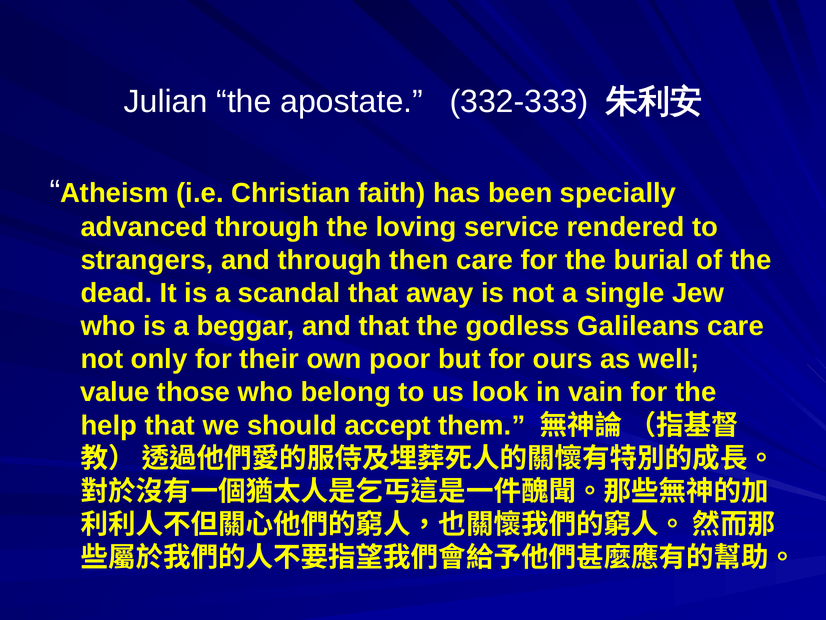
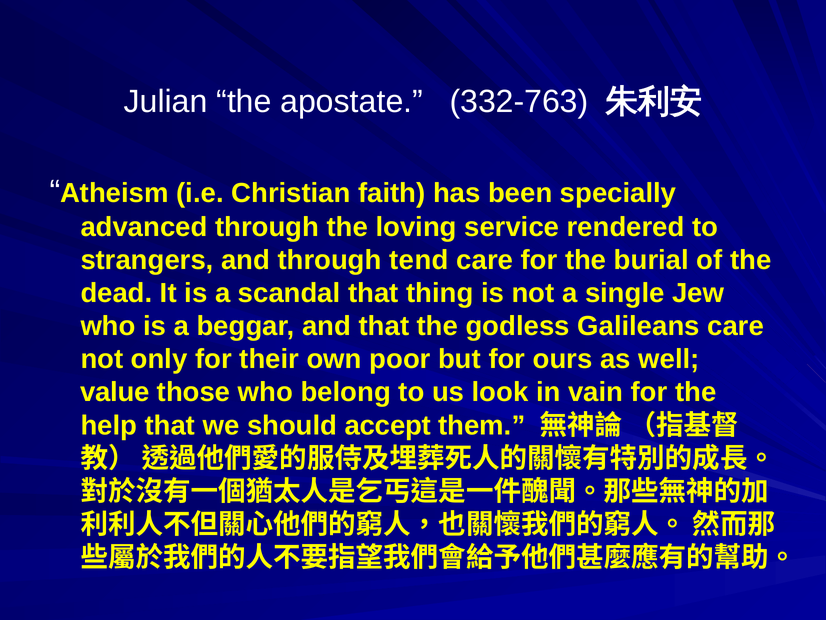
332-333: 332-333 -> 332-763
then: then -> tend
away: away -> thing
